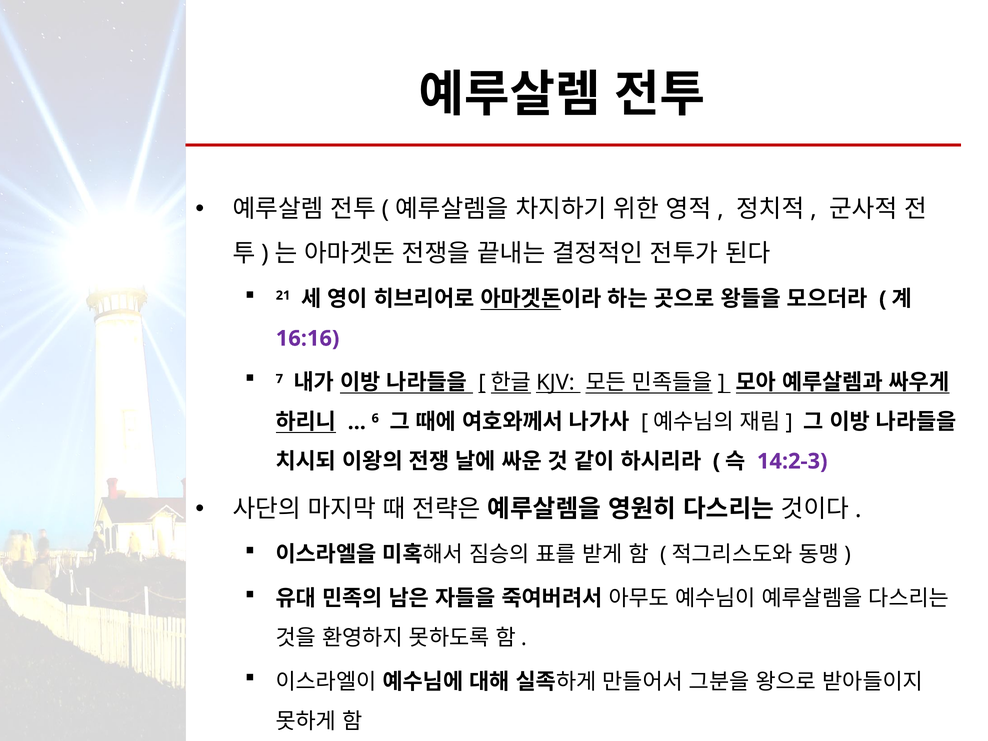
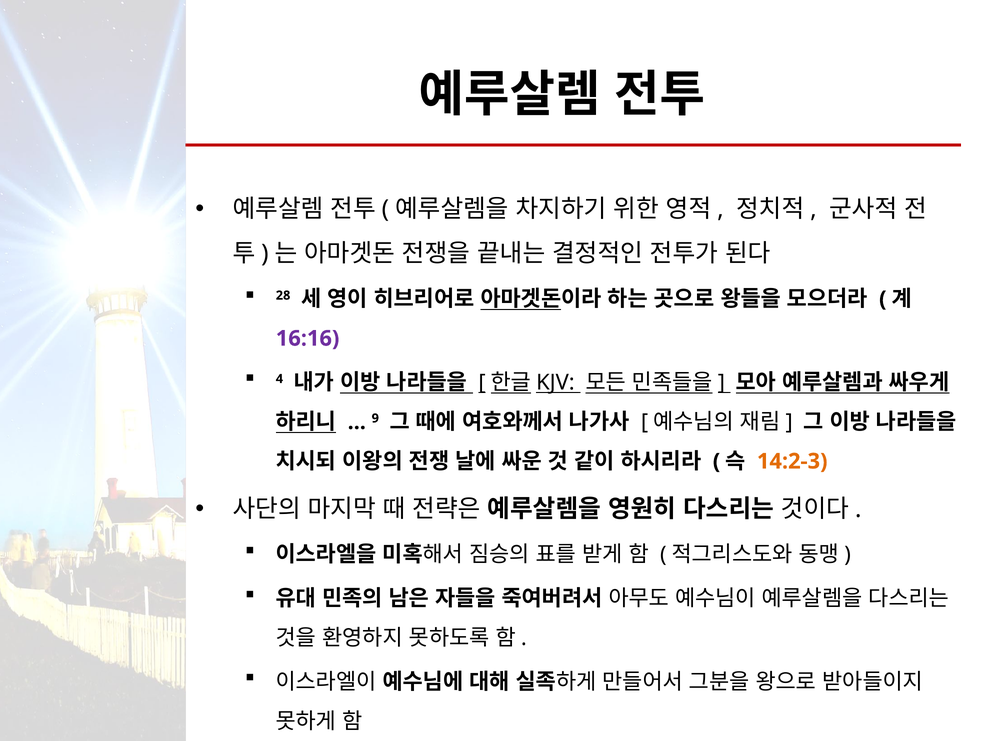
21: 21 -> 28
7: 7 -> 4
6: 6 -> 9
14:2-3 colour: purple -> orange
